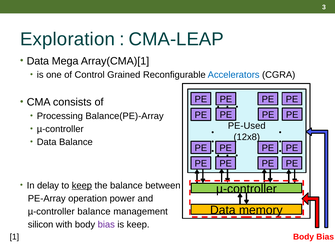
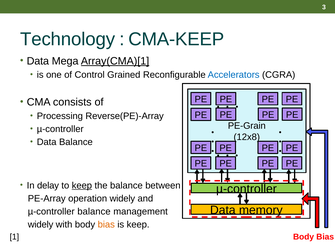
Exploration: Exploration -> Technology
CMA-LEAP: CMA-LEAP -> CMA-KEEP
Array(CMA)[1 underline: none -> present
Balance(PE)-Array: Balance(PE)-Array -> Reverse(PE)-Array
PE-Used: PE-Used -> PE-Grain
operation power: power -> widely
silicon at (41, 224): silicon -> widely
bias at (106, 224) colour: purple -> orange
